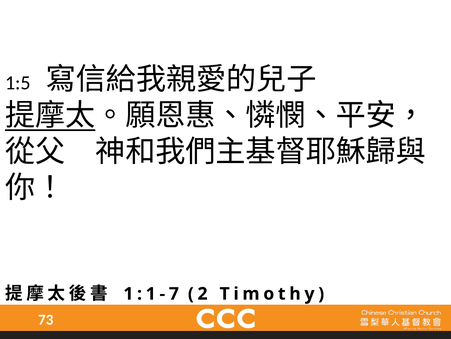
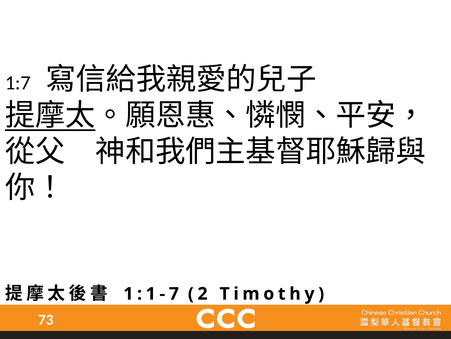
1:5: 1:5 -> 1:7
